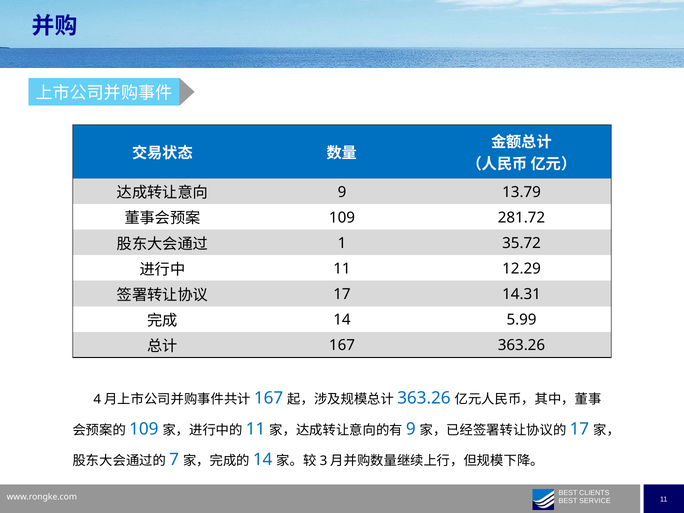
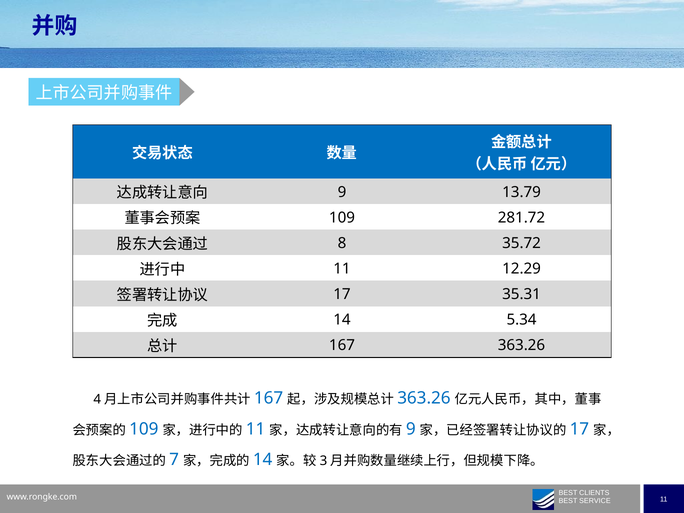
1: 1 -> 8
14.31: 14.31 -> 35.31
5.99: 5.99 -> 5.34
